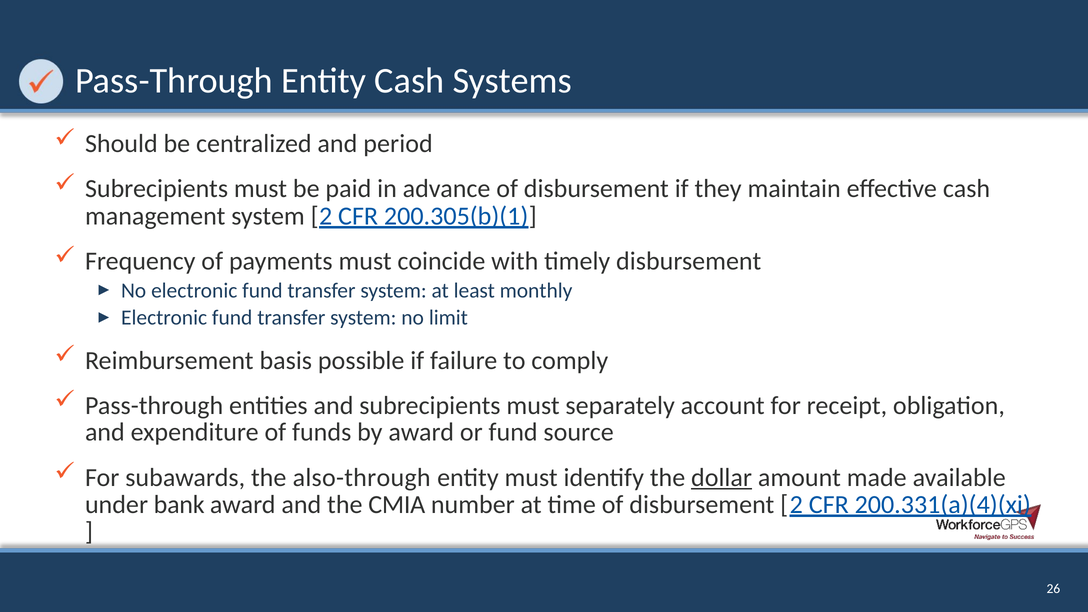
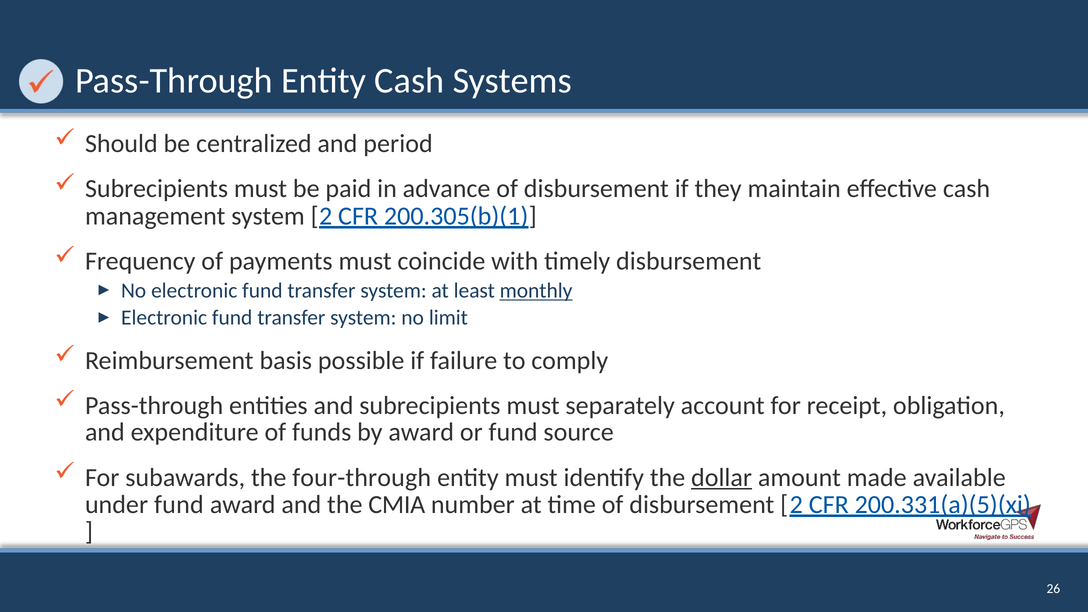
monthly underline: none -> present
also-through: also-through -> four-through
under bank: bank -> fund
200.331(a)(4)(xi: 200.331(a)(4)(xi -> 200.331(a)(5)(xi
